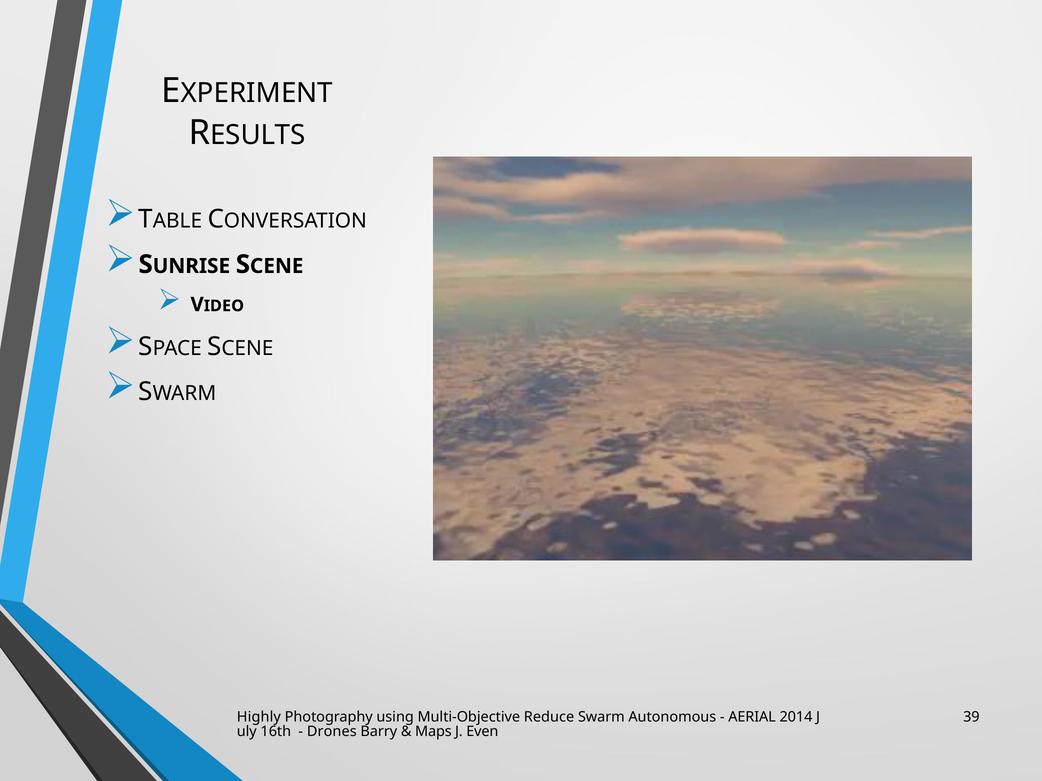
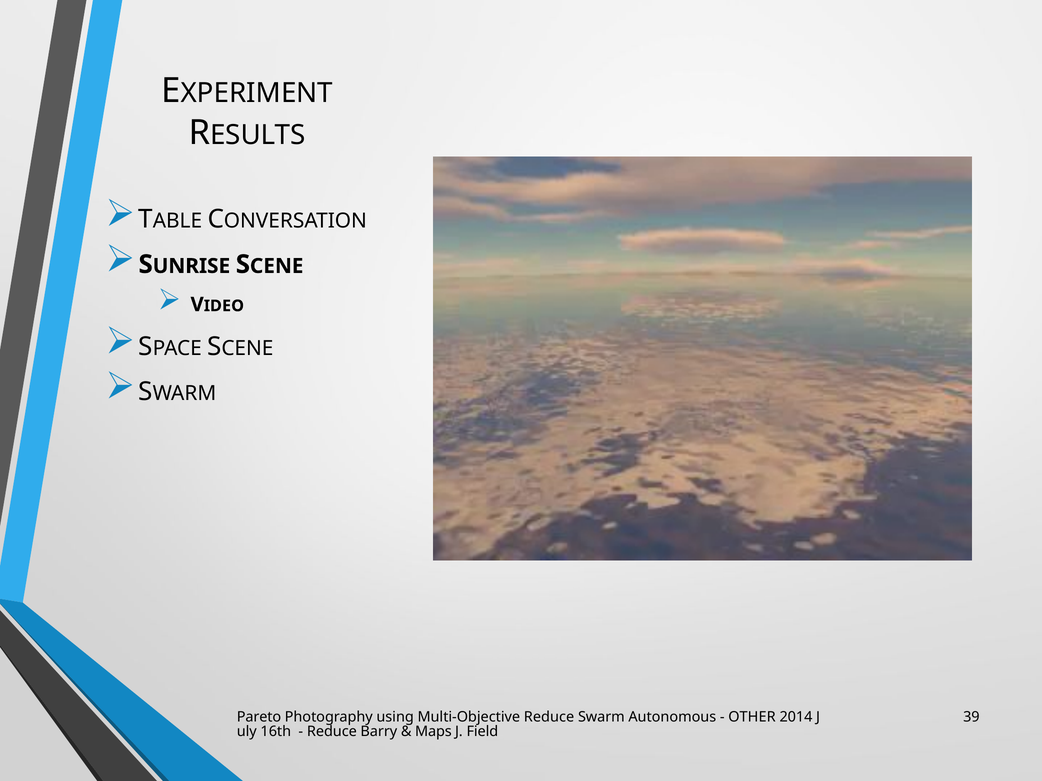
Highly: Highly -> Pareto
AERIAL: AERIAL -> OTHER
Drones at (332, 732): Drones -> Reduce
Even: Even -> Field
